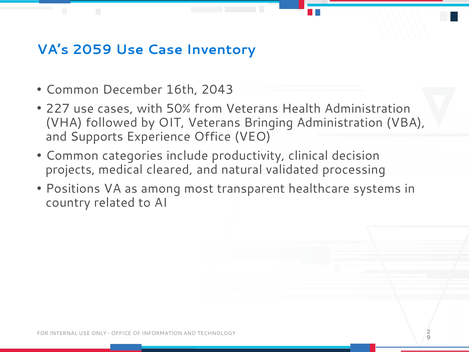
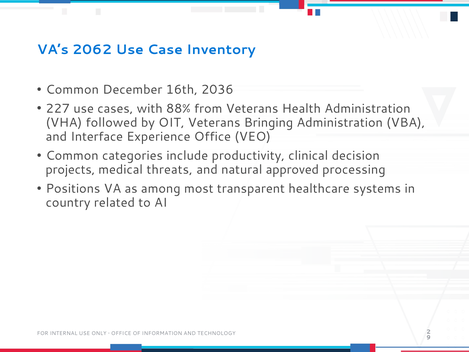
2059: 2059 -> 2062
2043: 2043 -> 2036
50%: 50% -> 88%
Supports: Supports -> Interface
cleared: cleared -> threats
validated: validated -> approved
